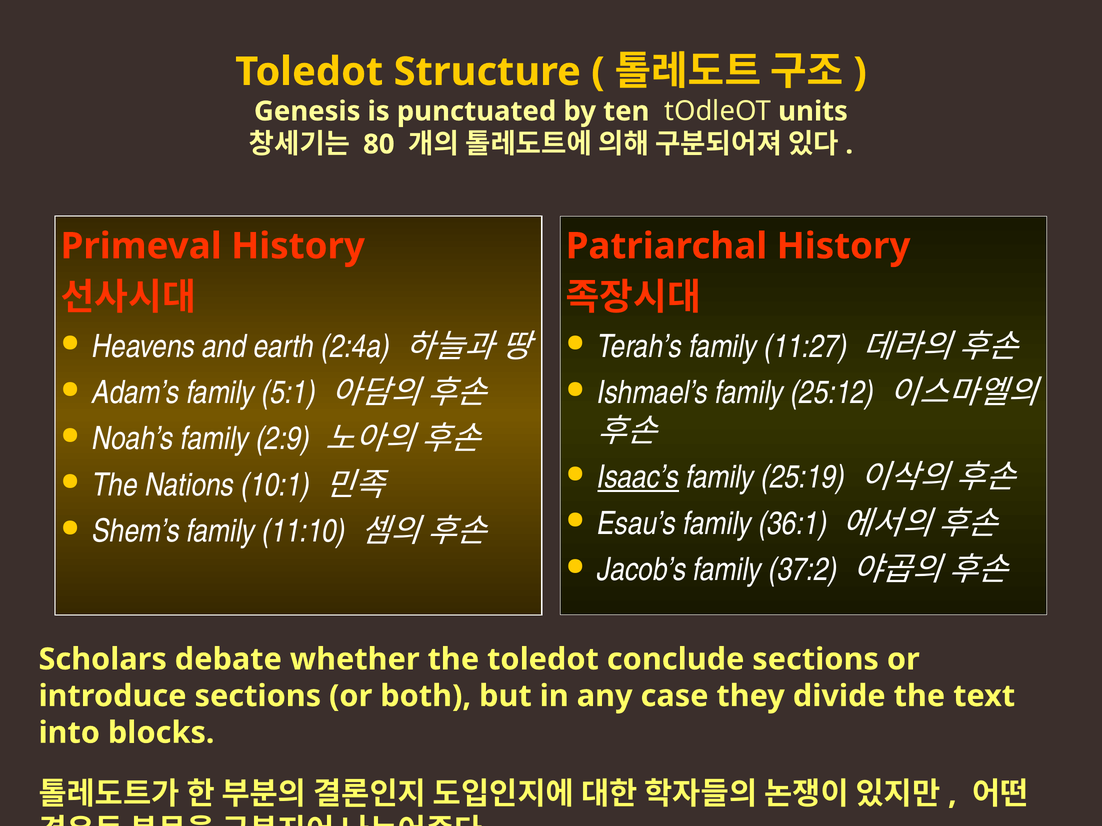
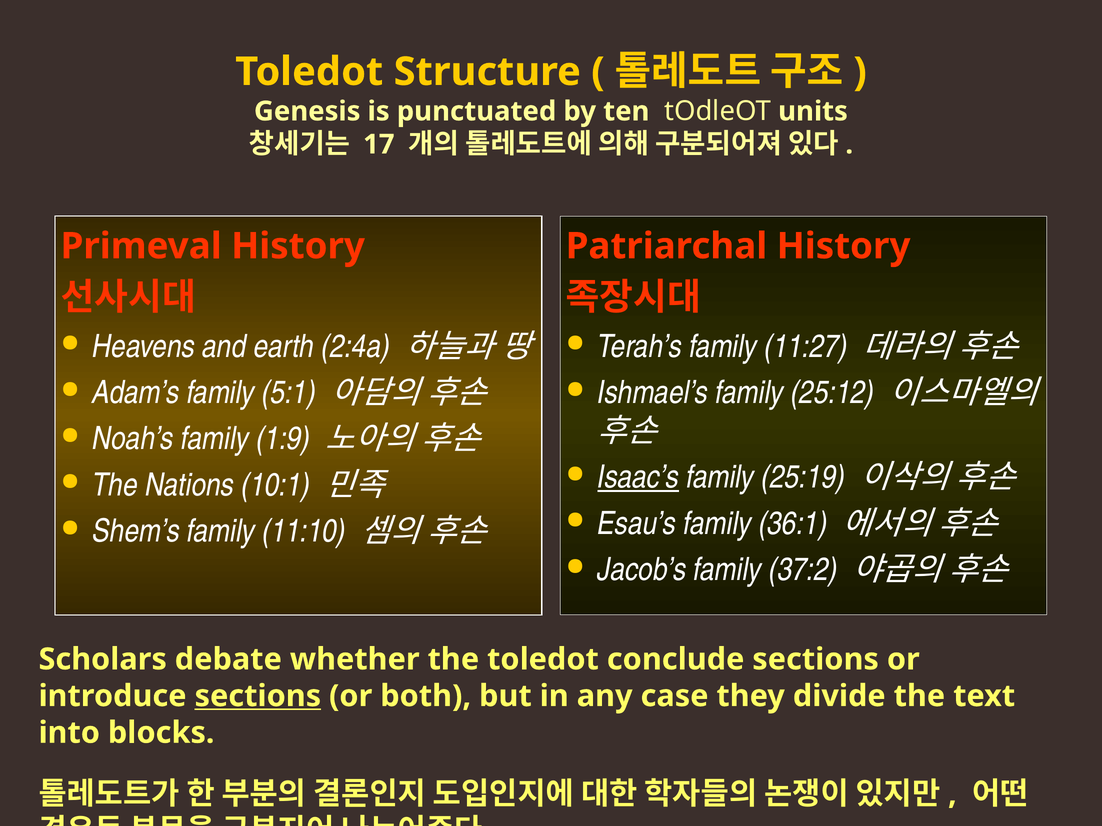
80: 80 -> 17
2:9: 2:9 -> 1:9
sections at (258, 696) underline: none -> present
